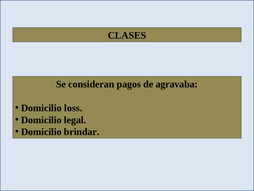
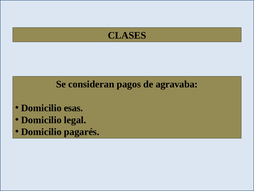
loss: loss -> esas
brindar: brindar -> pagarés
